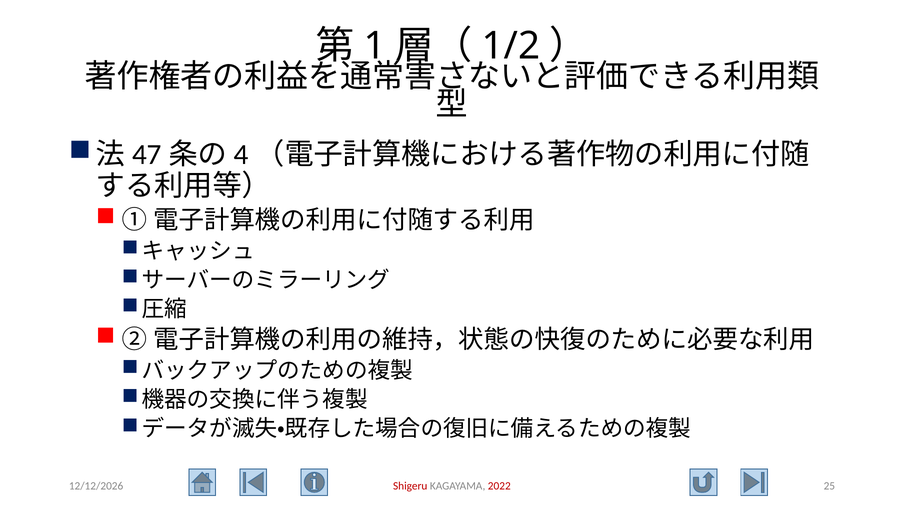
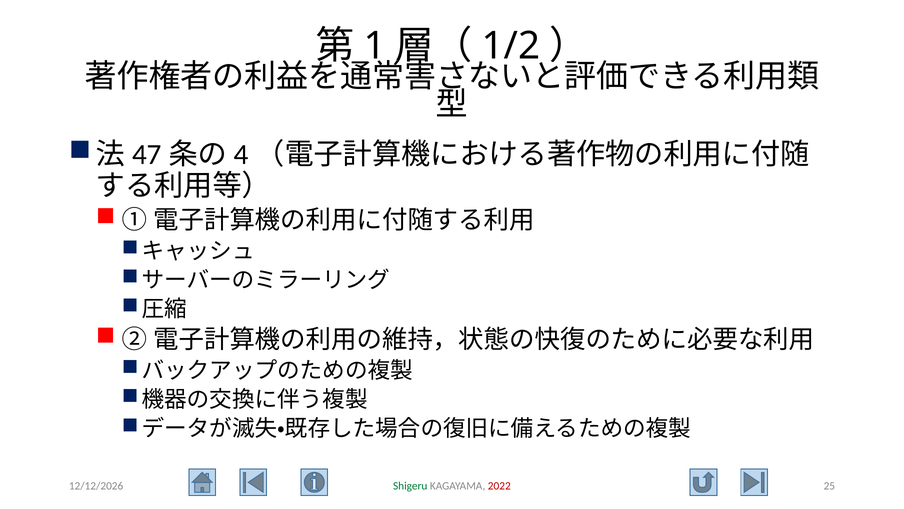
Shigeru colour: red -> green
